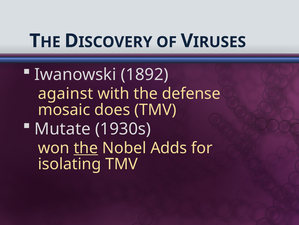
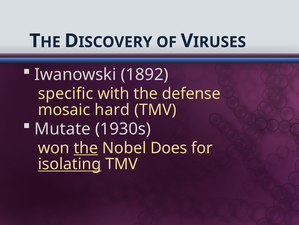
against: against -> specific
does: does -> hard
Adds: Adds -> Does
isolating underline: none -> present
